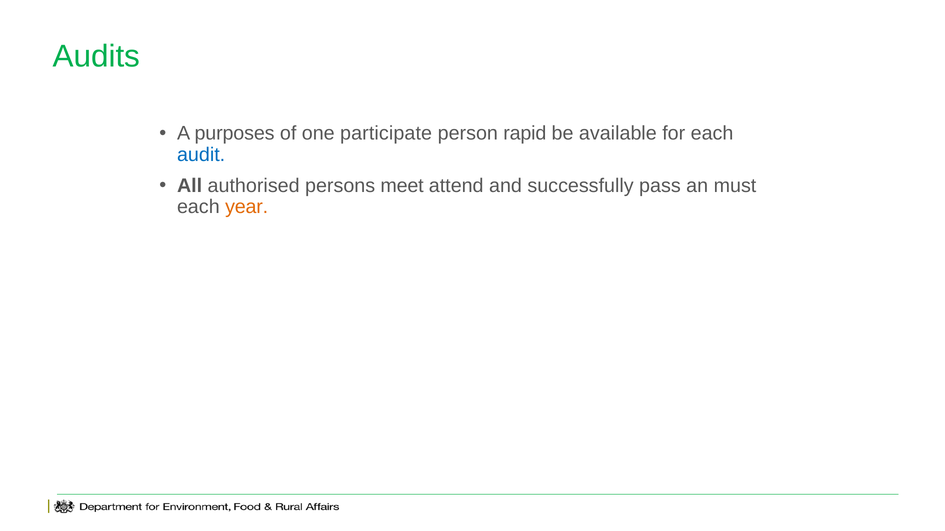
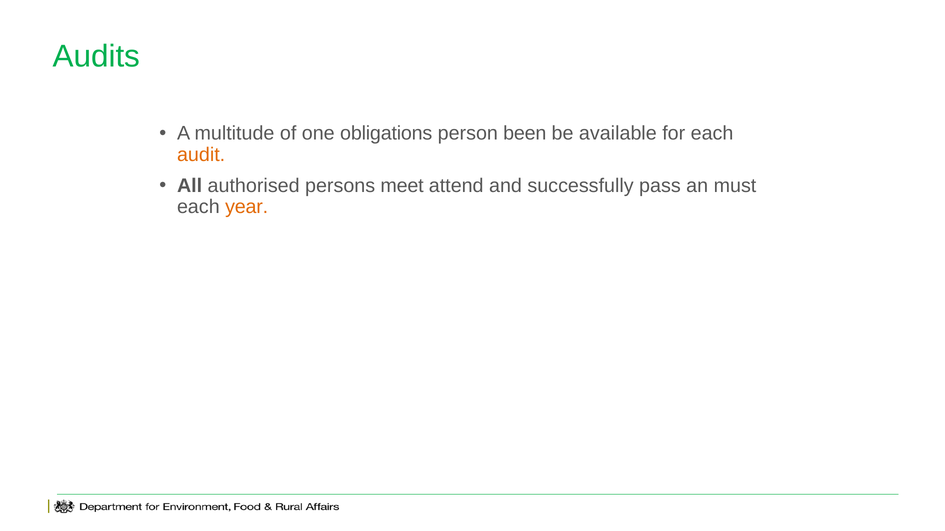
purposes: purposes -> multitude
participate: participate -> obligations
rapid: rapid -> been
audit colour: blue -> orange
